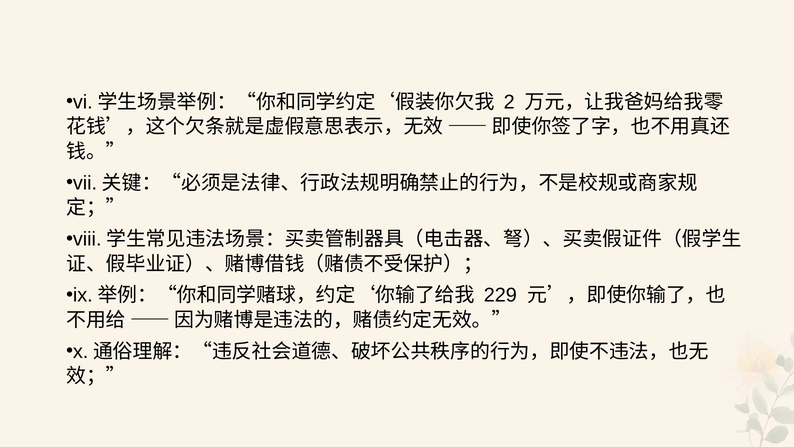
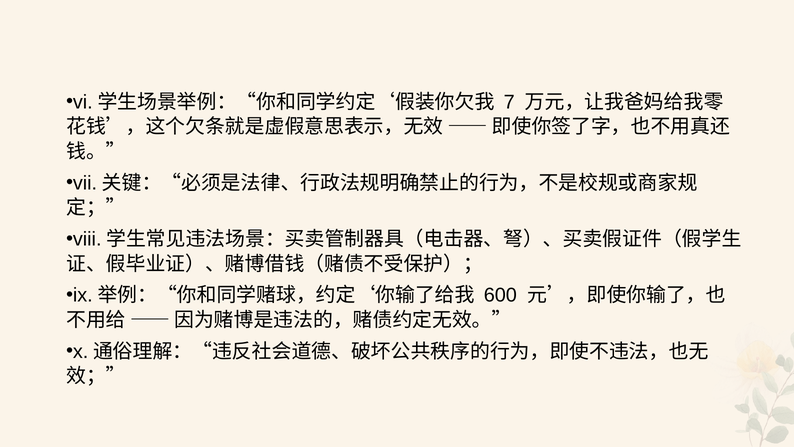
2: 2 -> 7
229: 229 -> 600
